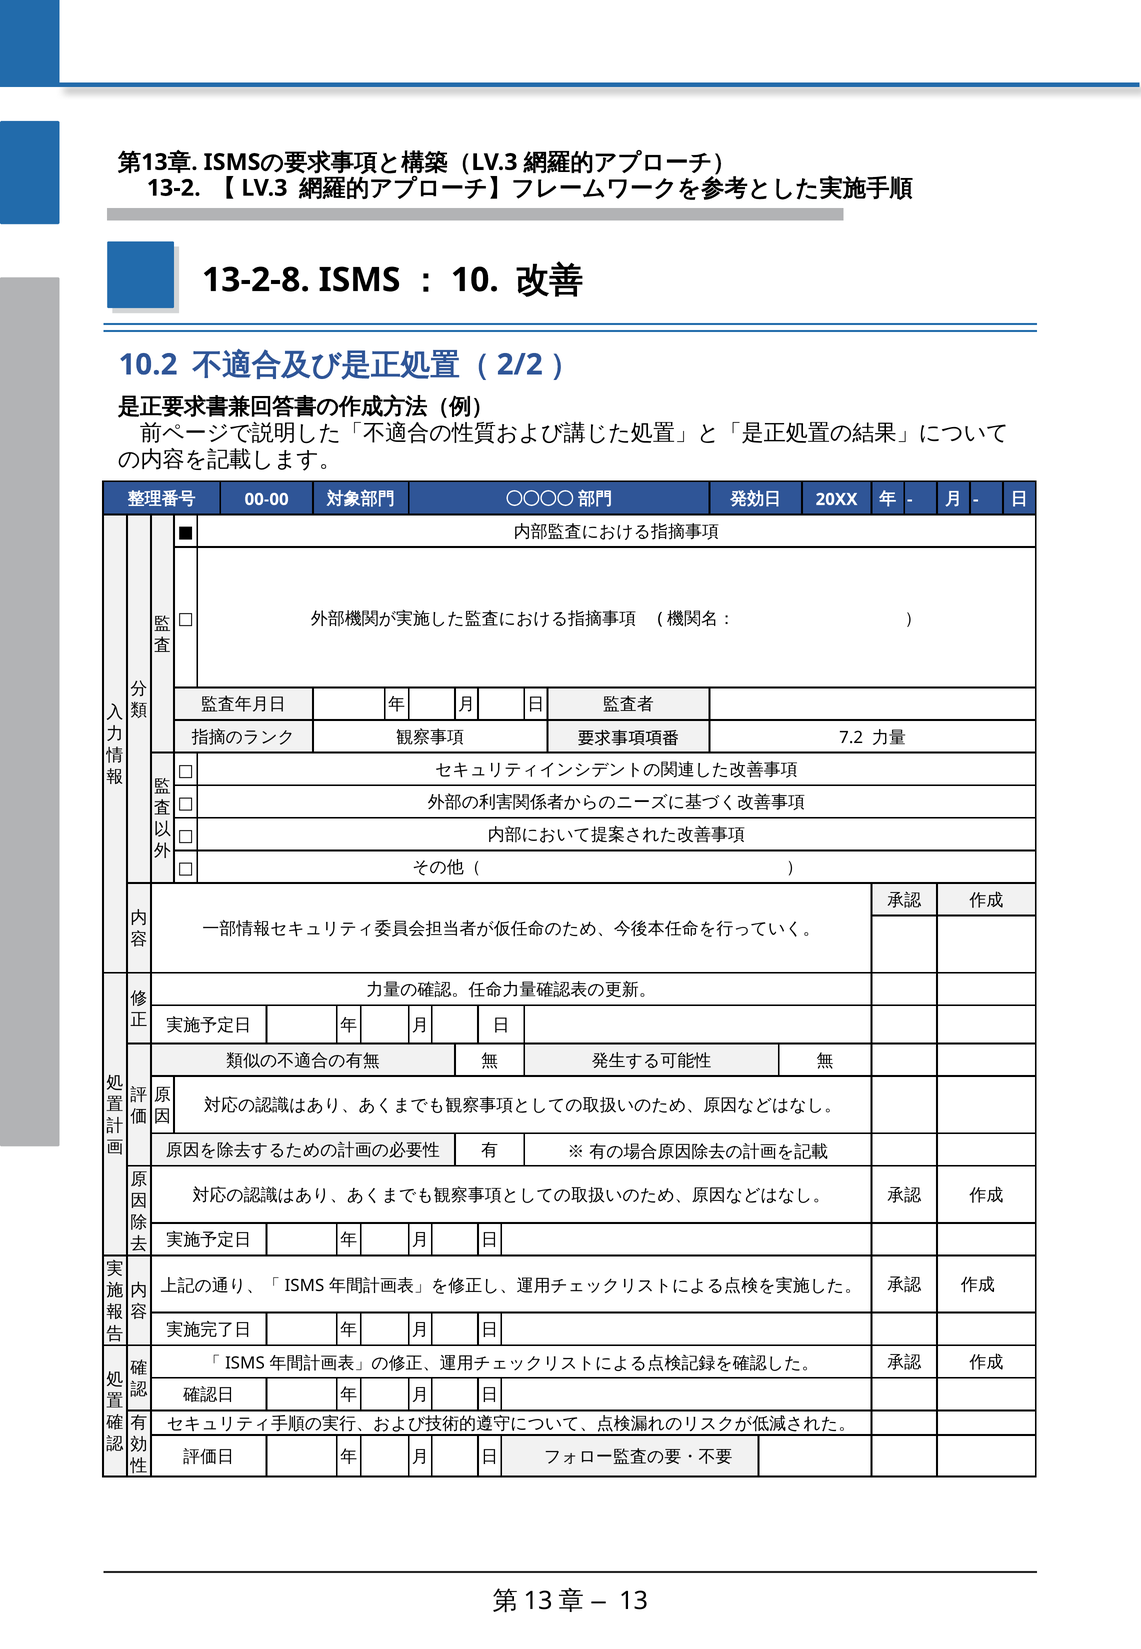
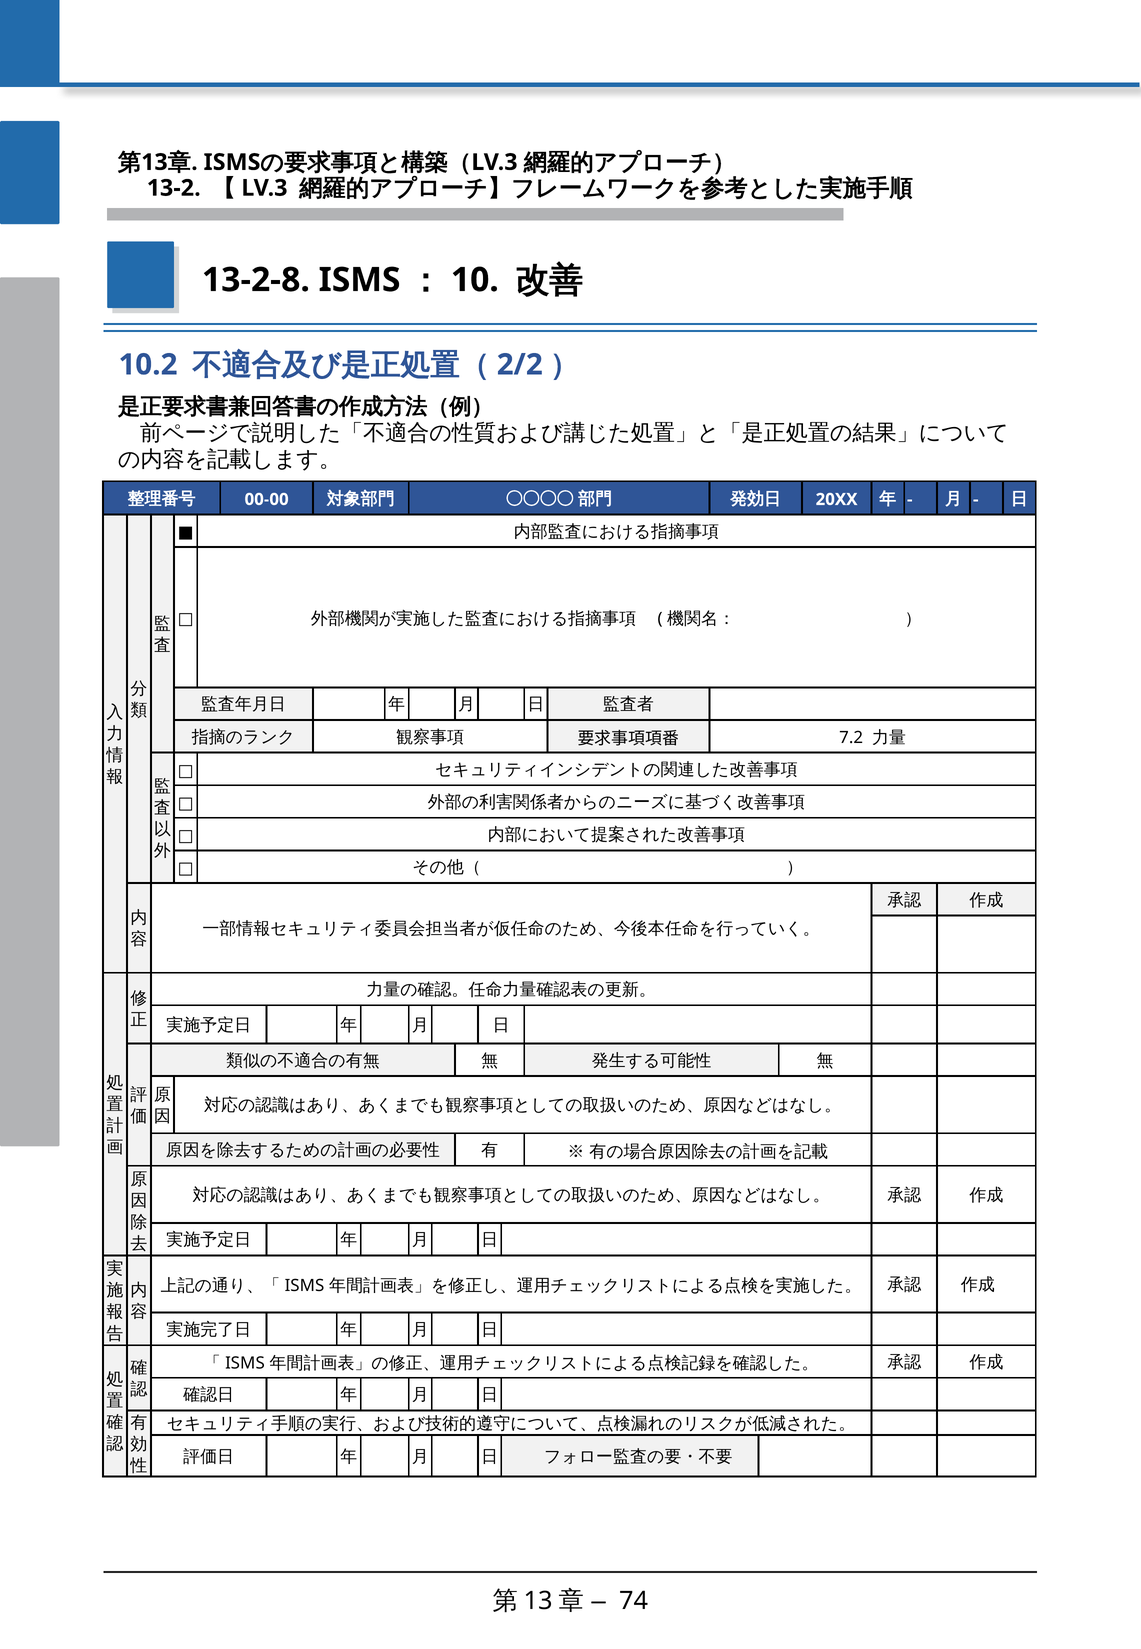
13 at (634, 1600): 13 -> 74
